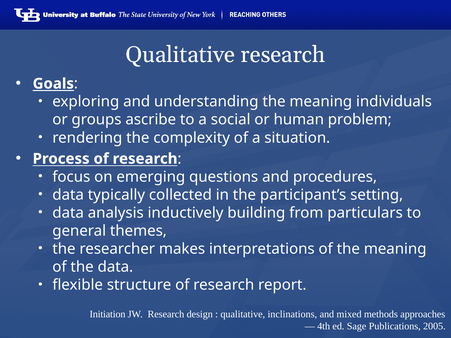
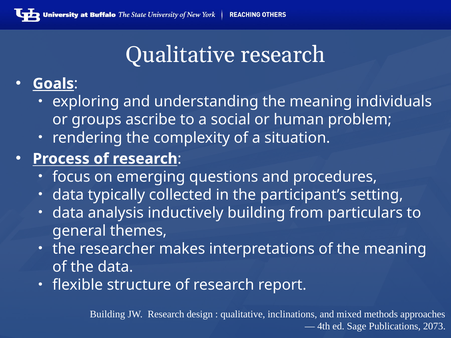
Initiation at (108, 315): Initiation -> Building
2005: 2005 -> 2073
